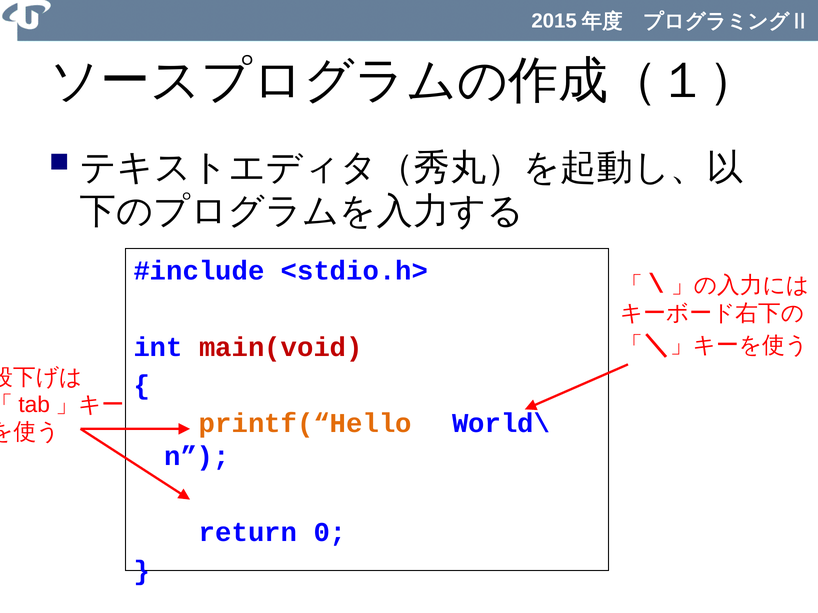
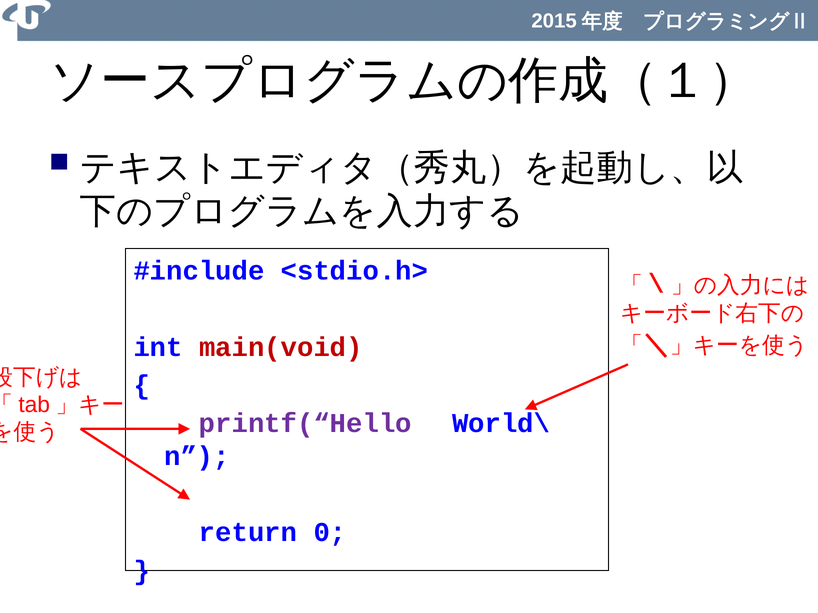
printf(“Hello colour: orange -> purple
